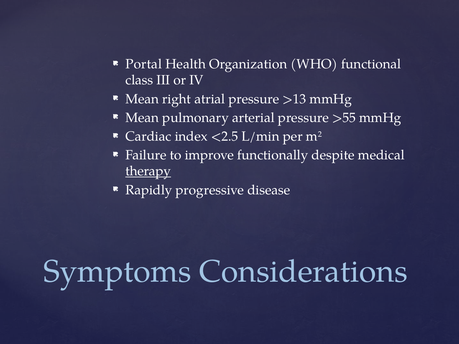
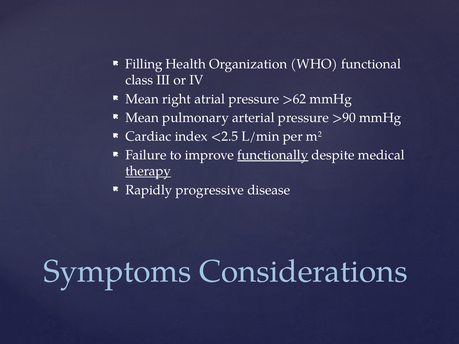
Portal: Portal -> Filling
>13: >13 -> >62
>55: >55 -> >90
functionally underline: none -> present
